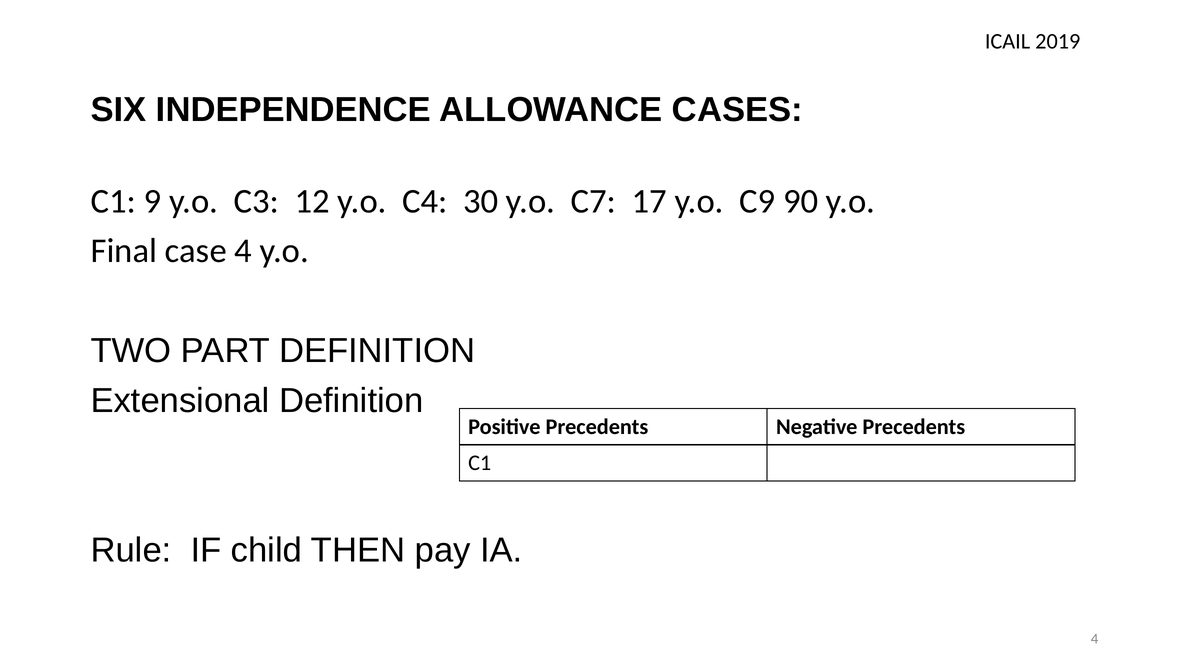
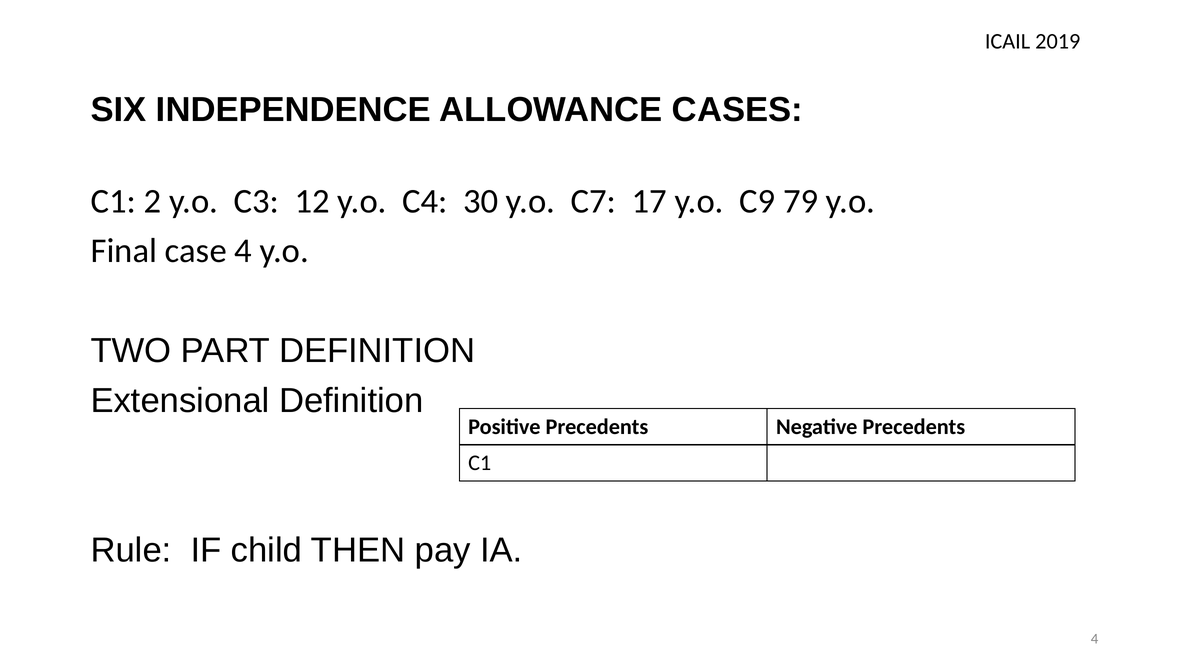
9: 9 -> 2
90: 90 -> 79
